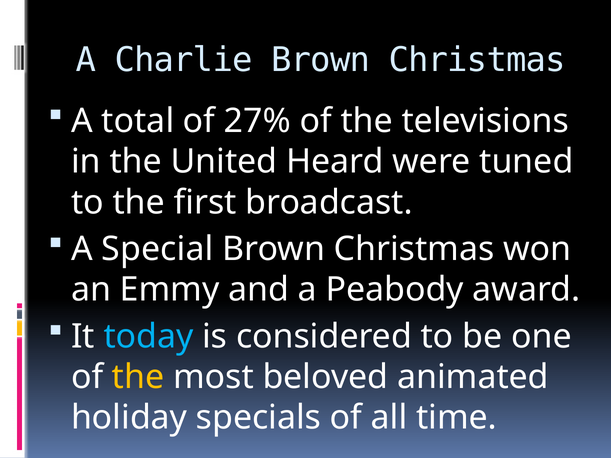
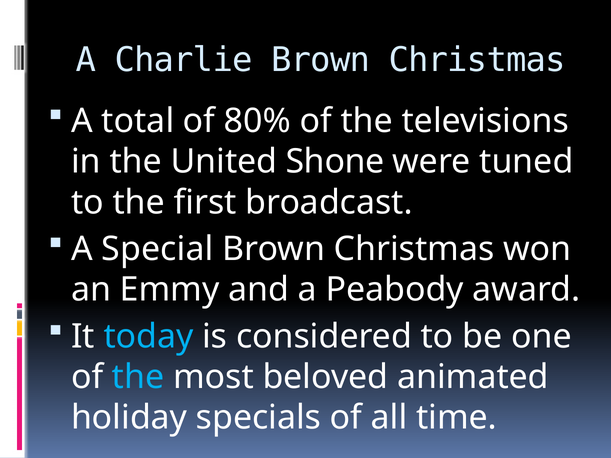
27%: 27% -> 80%
Heard: Heard -> Shone
the at (138, 377) colour: yellow -> light blue
